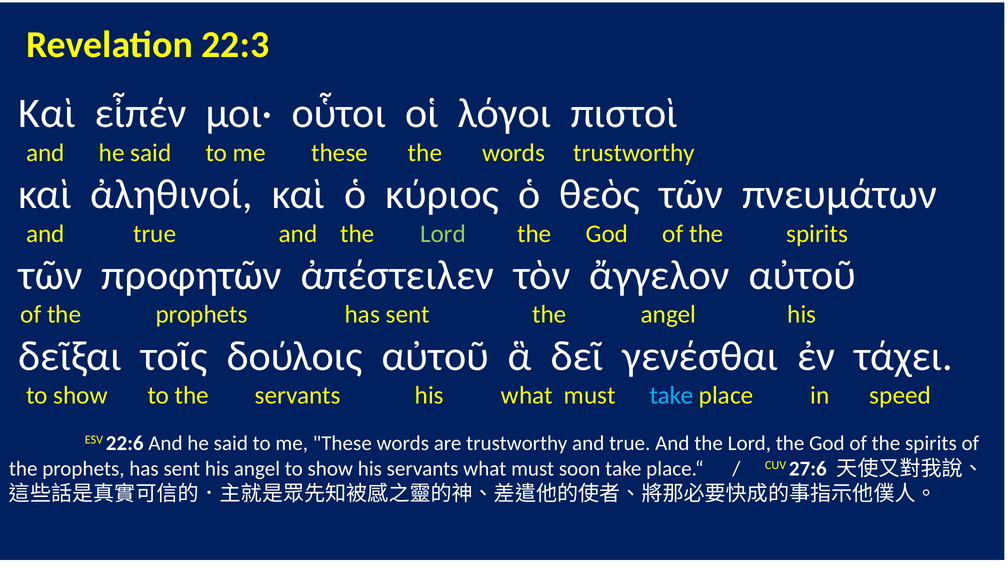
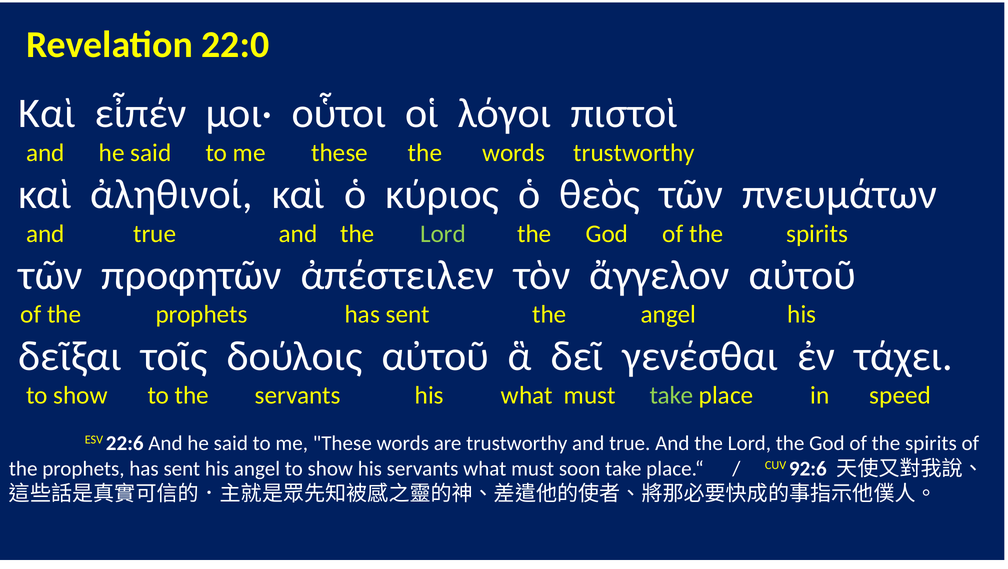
22:3: 22:3 -> 22:0
take at (672, 395) colour: light blue -> light green
27:6: 27:6 -> 92:6
